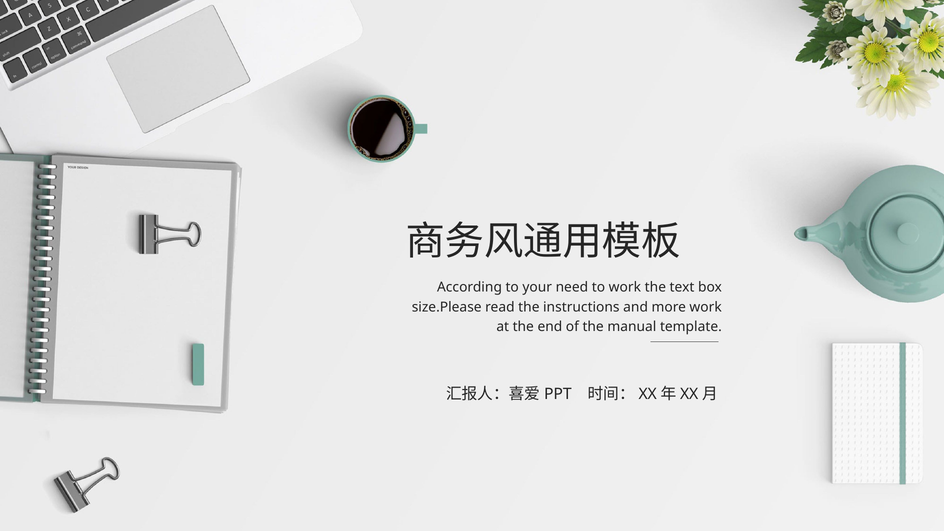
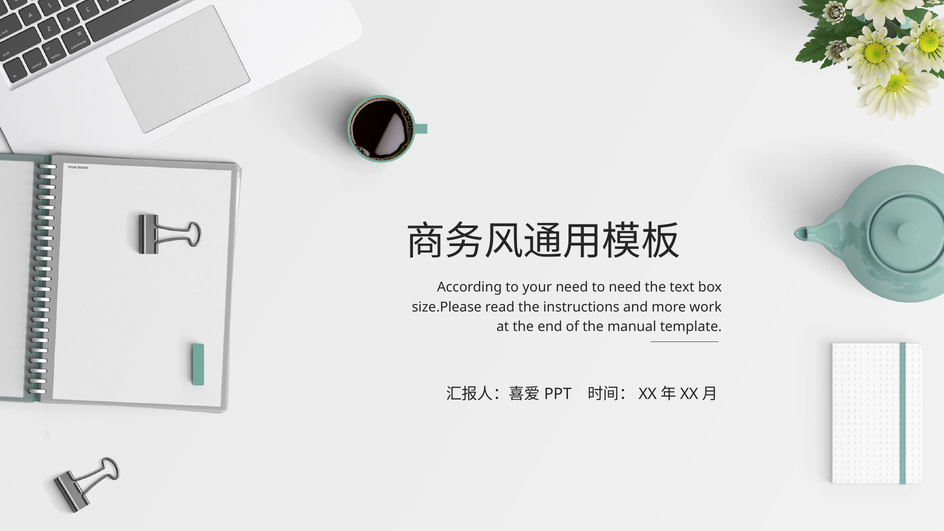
to work: work -> need
